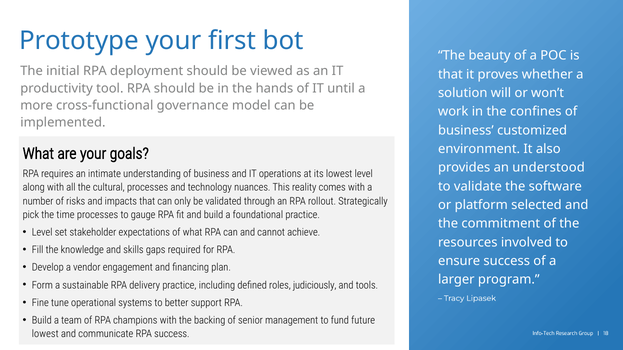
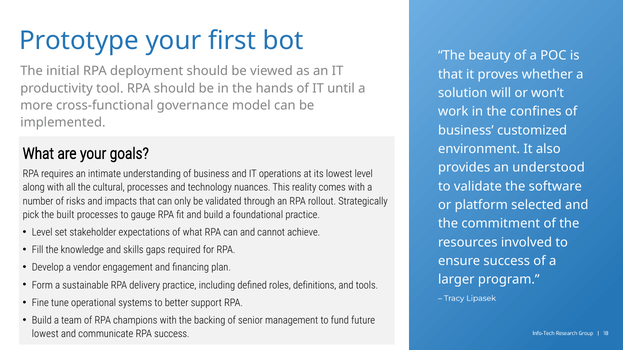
time: time -> built
judiciously: judiciously -> definitions
